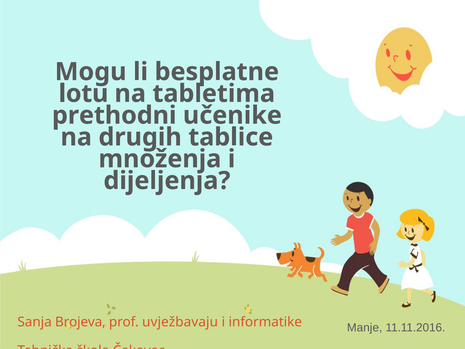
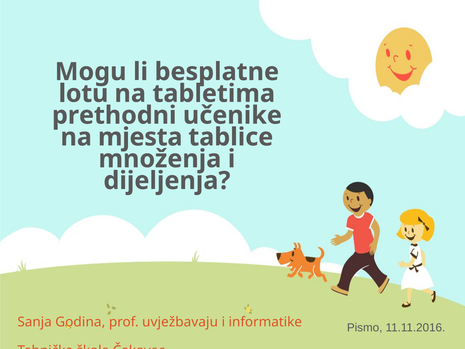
drugih: drugih -> mjesta
Brojeva: Brojeva -> Godina
Manje: Manje -> Pismo
